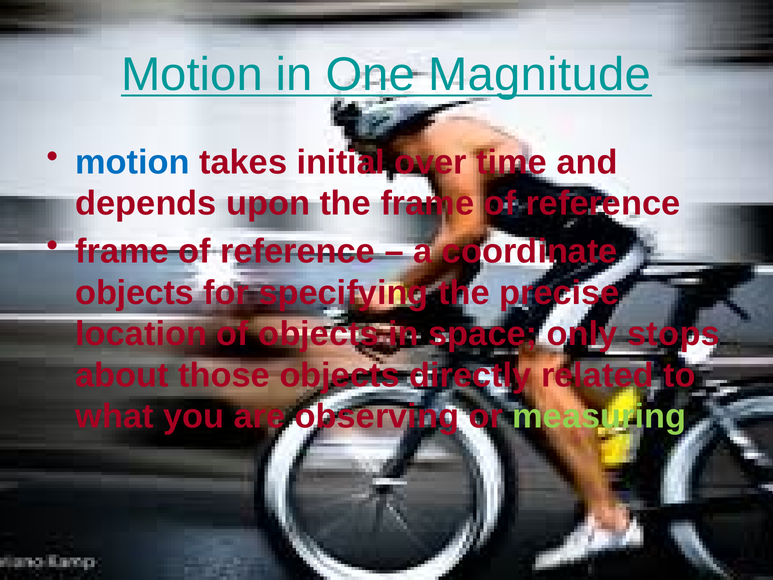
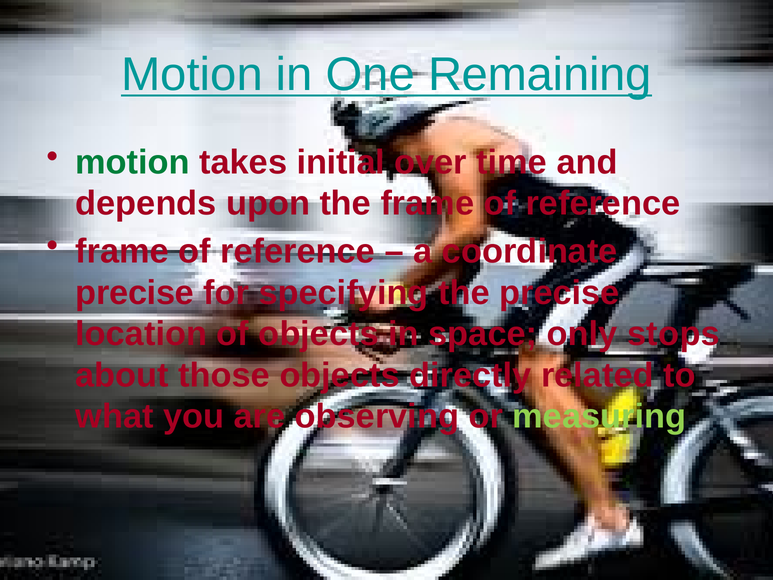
Magnitude: Magnitude -> Remaining
motion at (133, 162) colour: blue -> green
objects at (135, 293): objects -> precise
